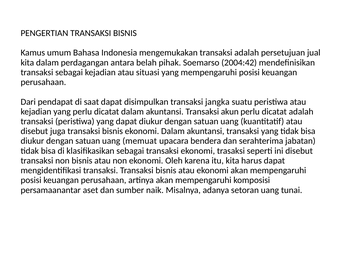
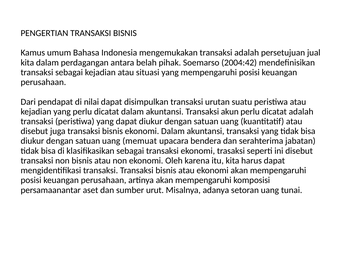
saat: saat -> nilai
jangka: jangka -> urutan
naik: naik -> urut
